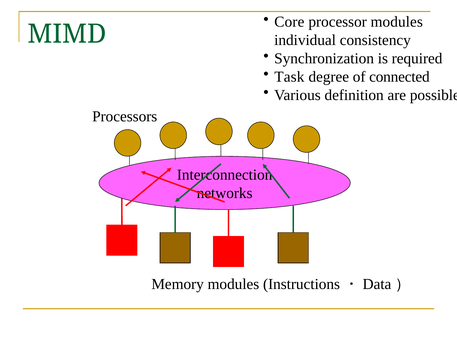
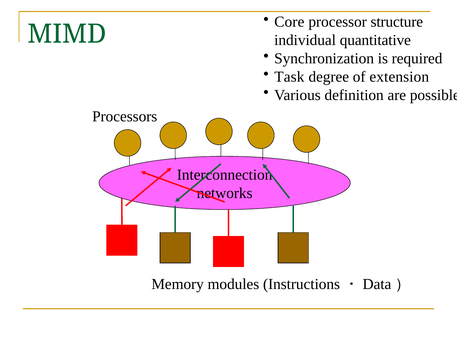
processor modules: modules -> structure
consistency: consistency -> quantitative
connected: connected -> extension
